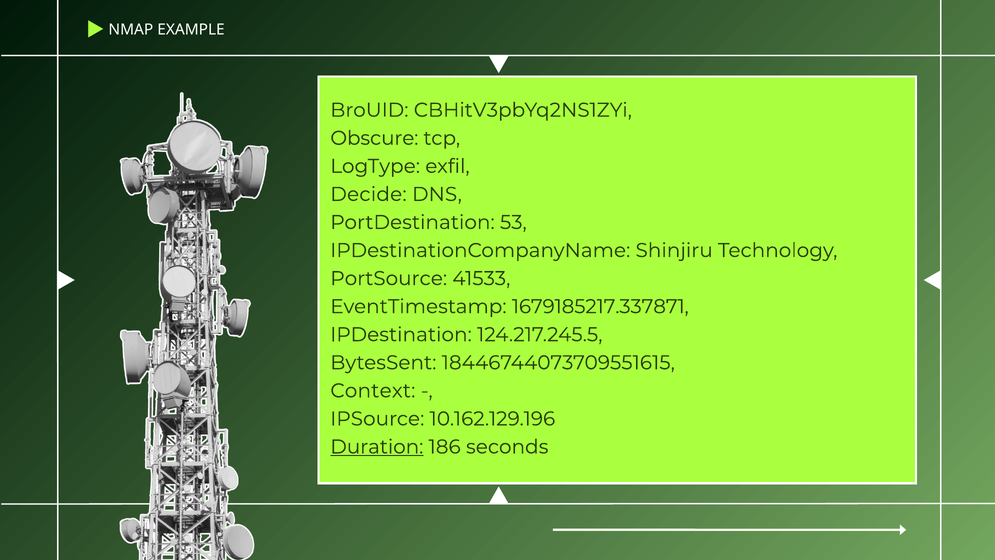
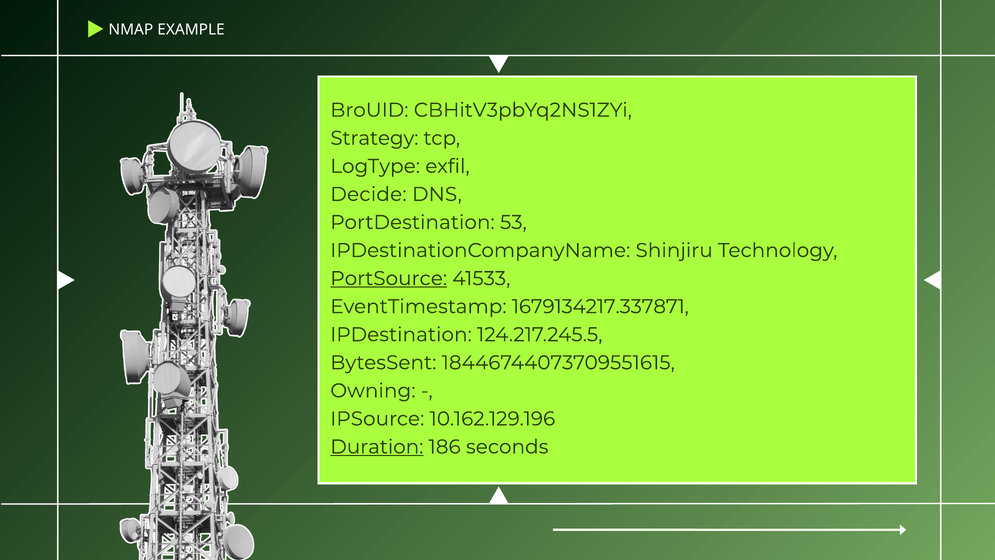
Obscure: Obscure -> Strategy
PortSource underline: none -> present
1679185217.337871: 1679185217.337871 -> 1679134217.337871
Context: Context -> Owning
